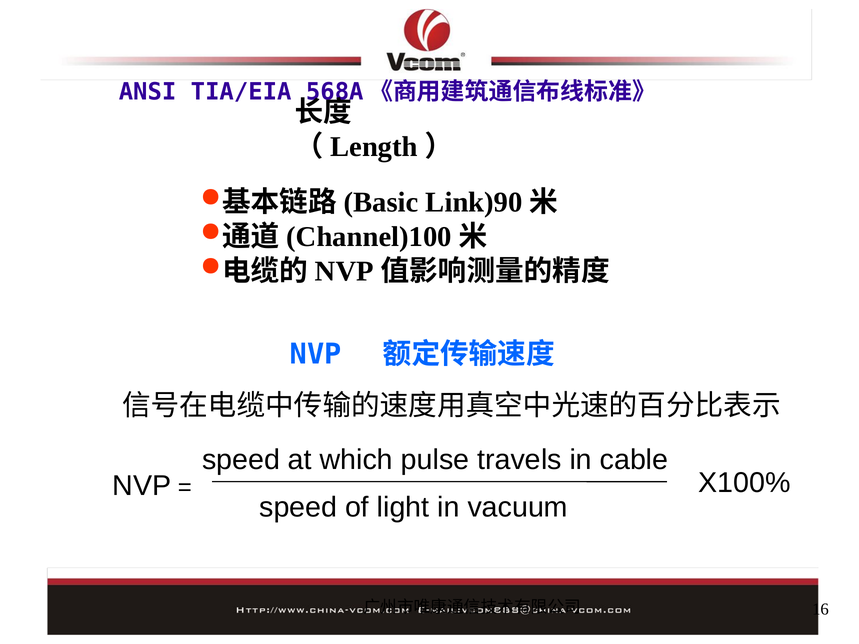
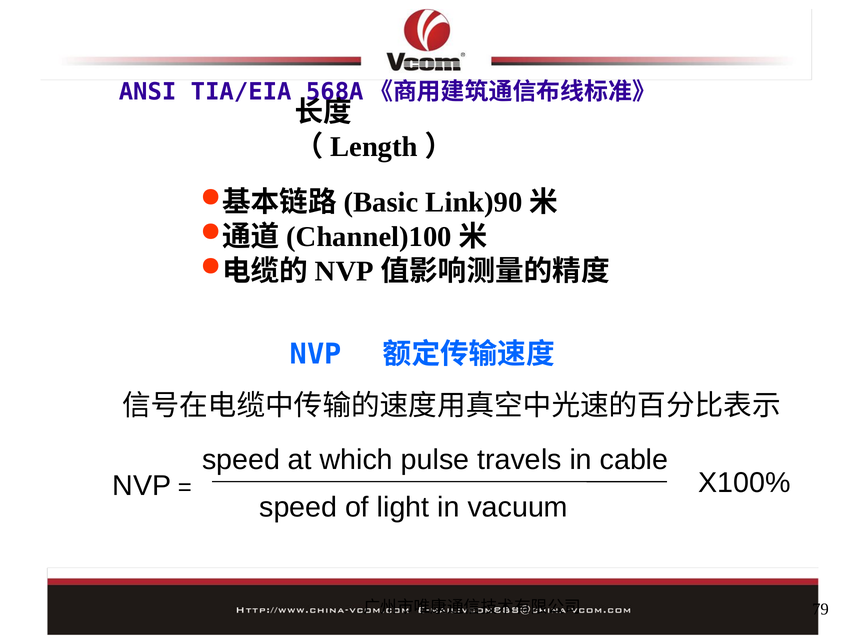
16: 16 -> 79
